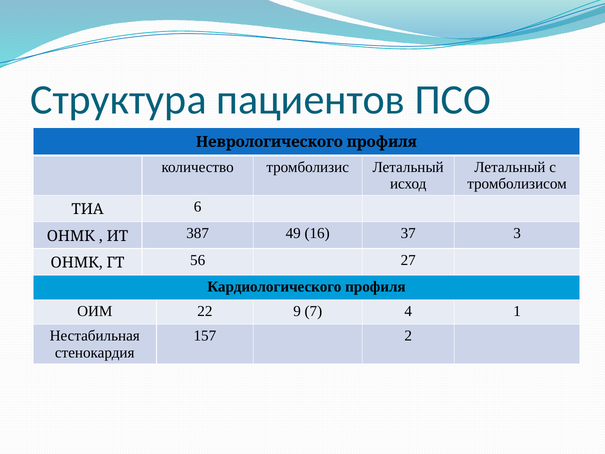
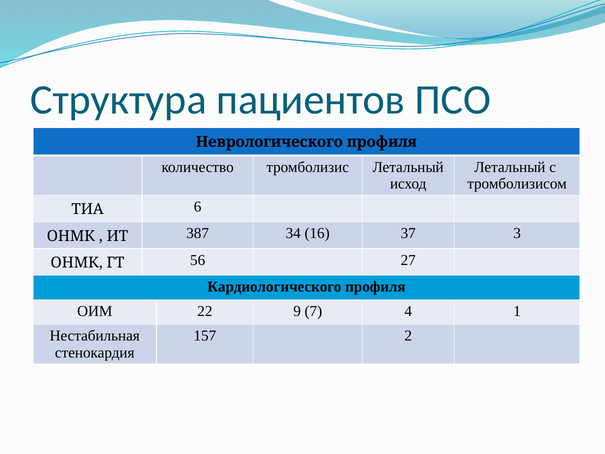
49: 49 -> 34
